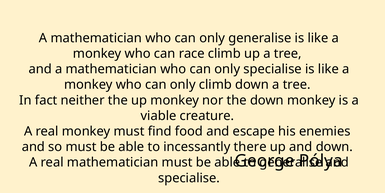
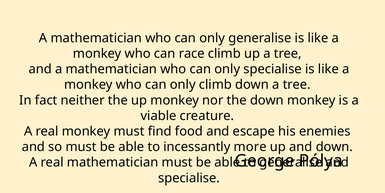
there: there -> more
